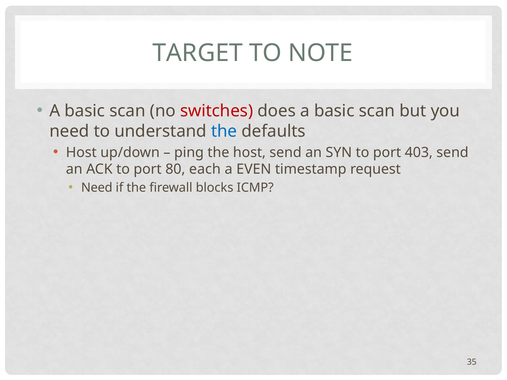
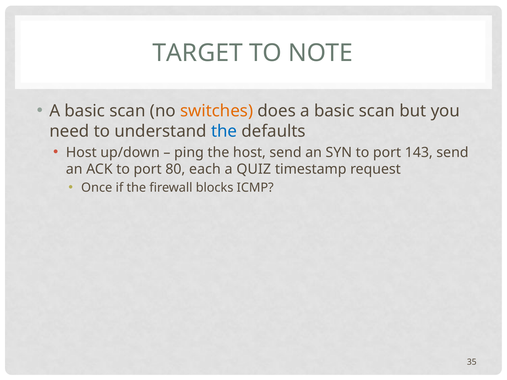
switches colour: red -> orange
403: 403 -> 143
EVEN: EVEN -> QUIZ
Need at (97, 188): Need -> Once
